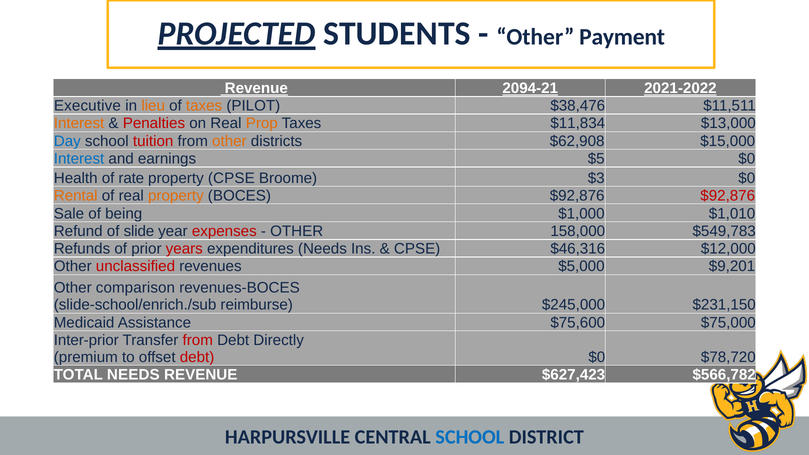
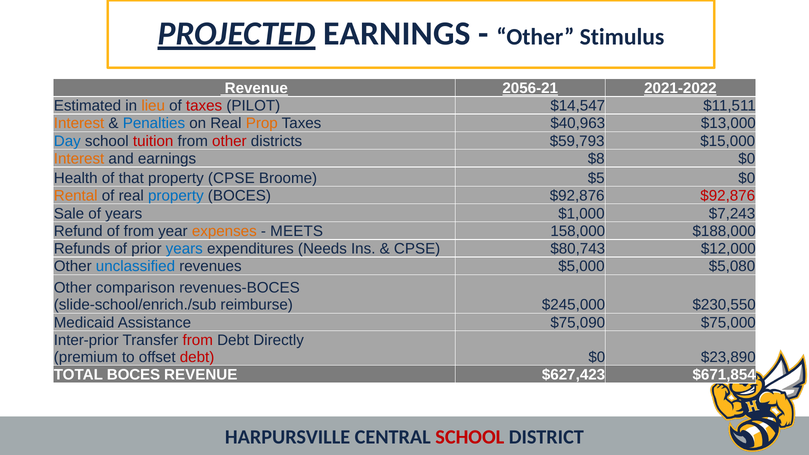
STUDENTS at (397, 34): STUDENTS -> EARNINGS
Payment: Payment -> Stimulus
2094-21: 2094-21 -> 2056-21
Executive: Executive -> Estimated
taxes at (204, 106) colour: orange -> red
$38,476: $38,476 -> $14,547
Penalties colour: red -> blue
$11,834: $11,834 -> $40,963
other at (229, 141) colour: orange -> red
$62,908: $62,908 -> $59,793
Interest at (79, 159) colour: blue -> orange
$5: $5 -> $8
rate: rate -> that
$3: $3 -> $5
property at (176, 196) colour: orange -> blue
of being: being -> years
$1,010: $1,010 -> $7,243
of slide: slide -> from
expenses colour: red -> orange
OTHER at (297, 231): OTHER -> MEETS
$549,783: $549,783 -> $188,000
years at (184, 249) colour: red -> blue
$46,316: $46,316 -> $80,743
unclassified colour: red -> blue
$9,201: $9,201 -> $5,080
$231,150: $231,150 -> $230,550
$75,600: $75,600 -> $75,090
$78,720: $78,720 -> $23,890
TOTAL NEEDS: NEEDS -> BOCES
$566,782: $566,782 -> $671,854
SCHOOL at (470, 437) colour: blue -> red
